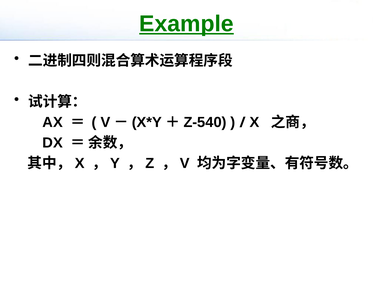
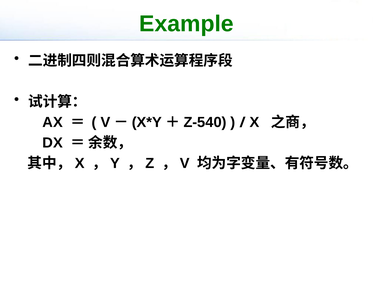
Example underline: present -> none
